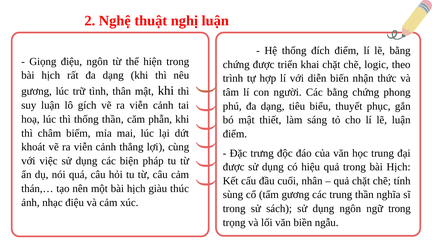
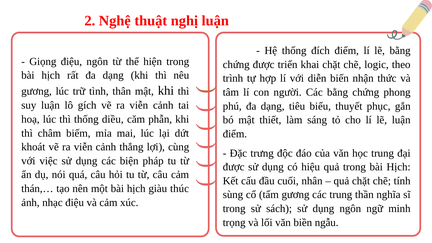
thống thần: thần -> diều
ngữ trong: trong -> minh
